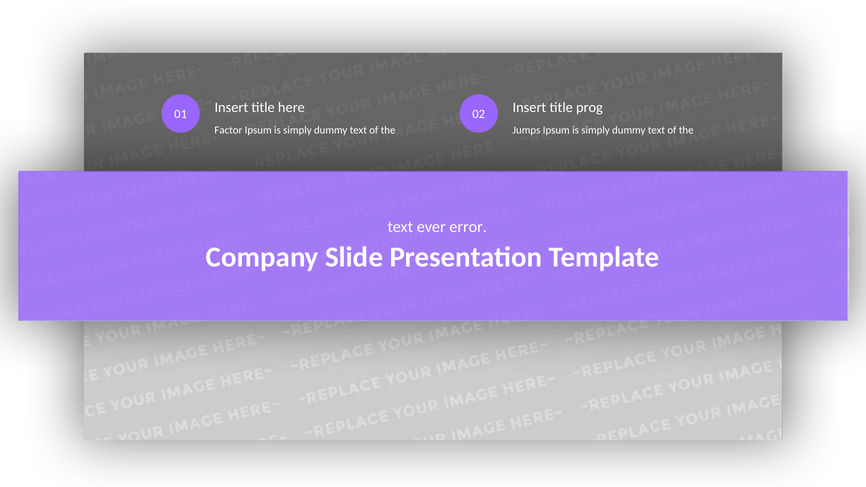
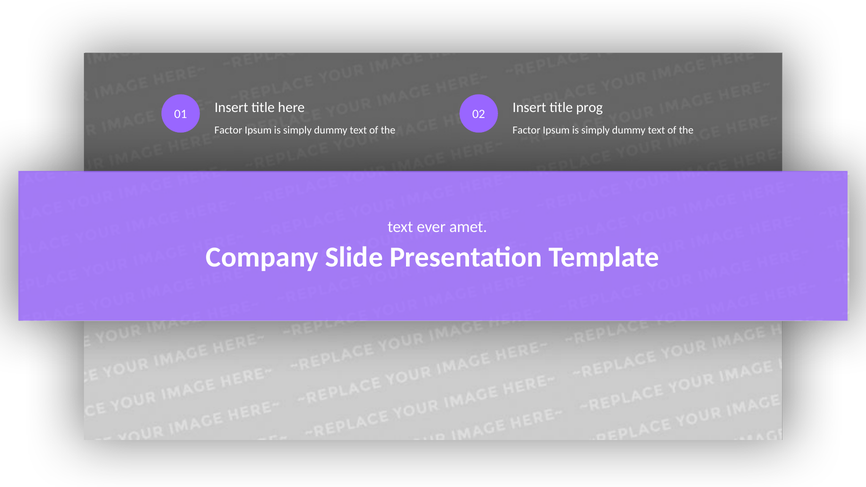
Jumps at (527, 130): Jumps -> Factor
error: error -> amet
